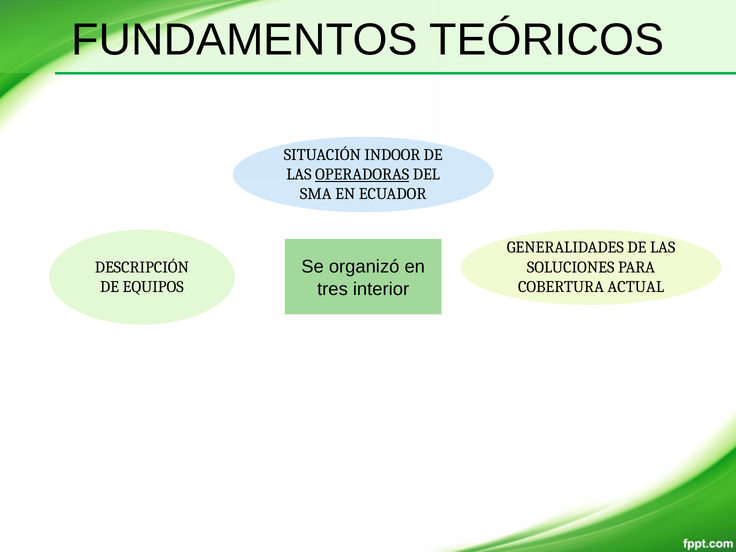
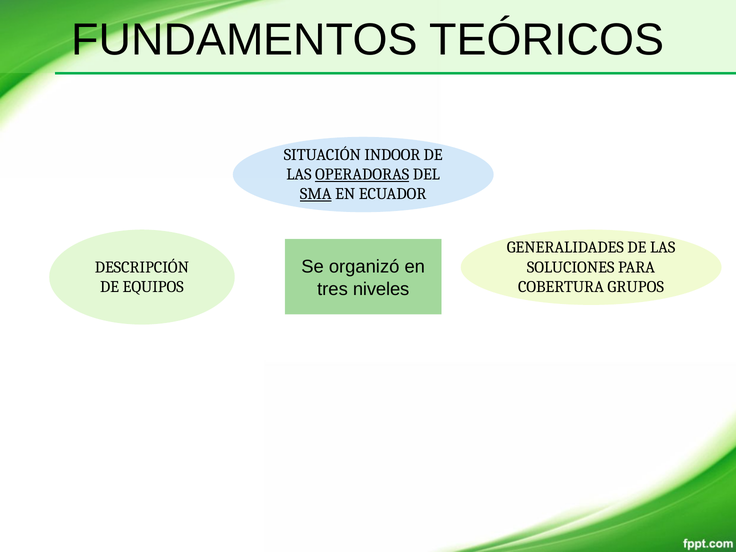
SMA underline: none -> present
ACTUAL: ACTUAL -> GRUPOS
interior: interior -> niveles
